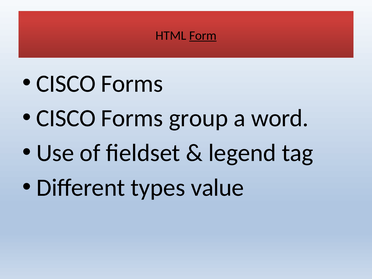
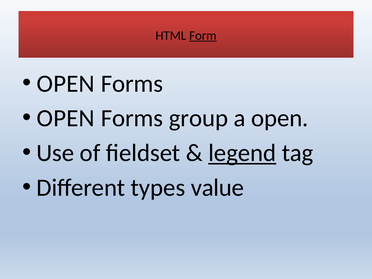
CISCO at (66, 84): CISCO -> OPEN
CISCO at (66, 118): CISCO -> OPEN
a word: word -> open
legend underline: none -> present
